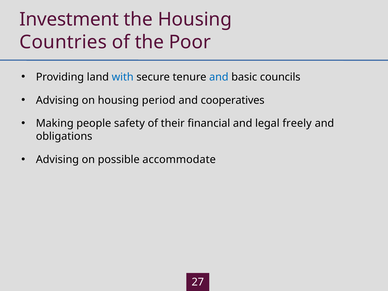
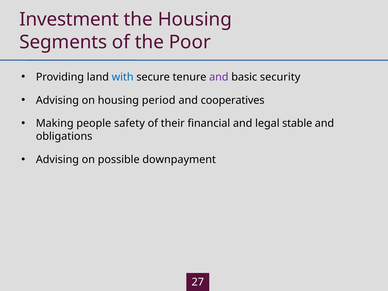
Countries: Countries -> Segments
and at (219, 77) colour: blue -> purple
councils: councils -> security
freely: freely -> stable
accommodate: accommodate -> downpayment
